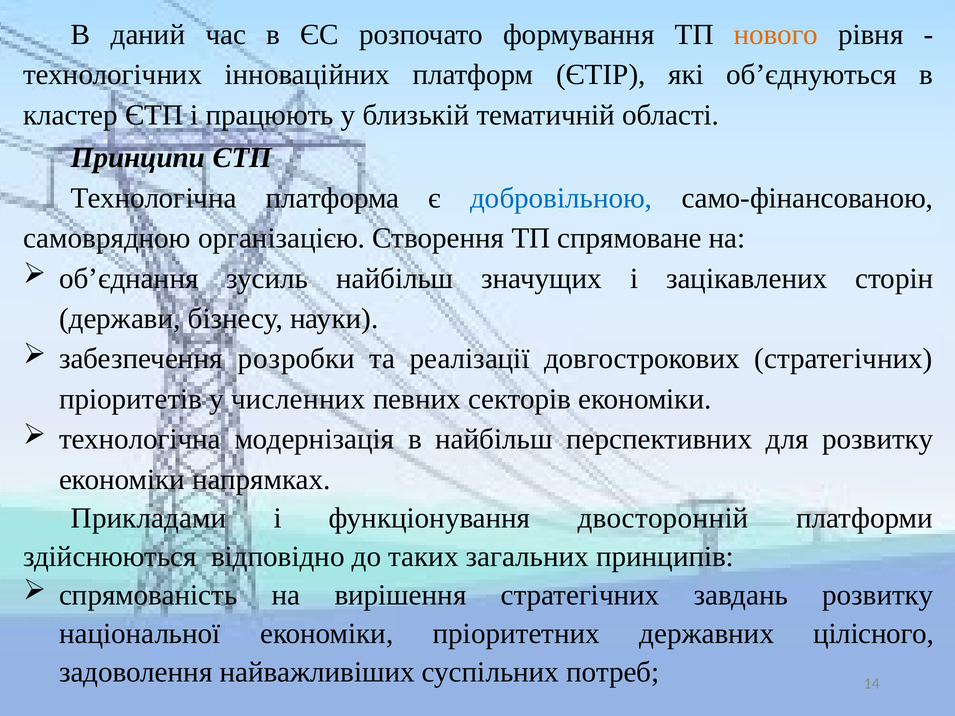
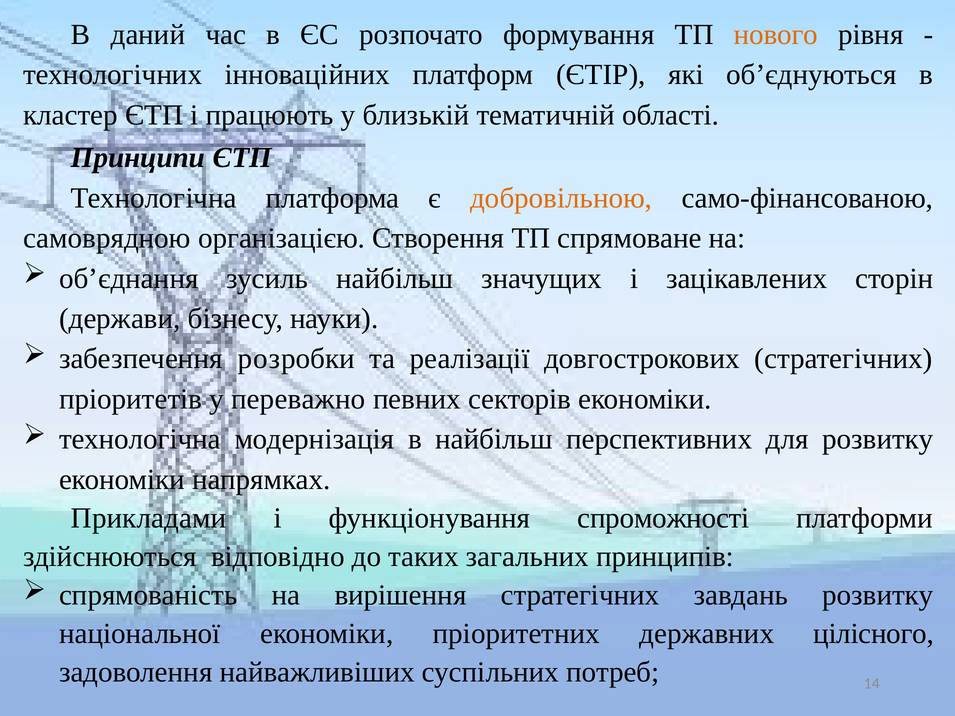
добровільною colour: blue -> orange
численних: численних -> переважно
двосторонній: двосторонній -> спроможності
